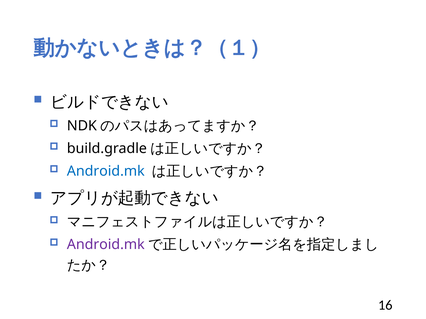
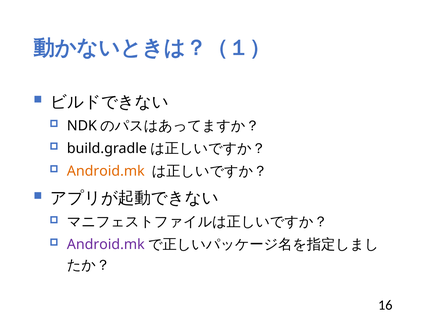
Android.mk at (106, 171) colour: blue -> orange
